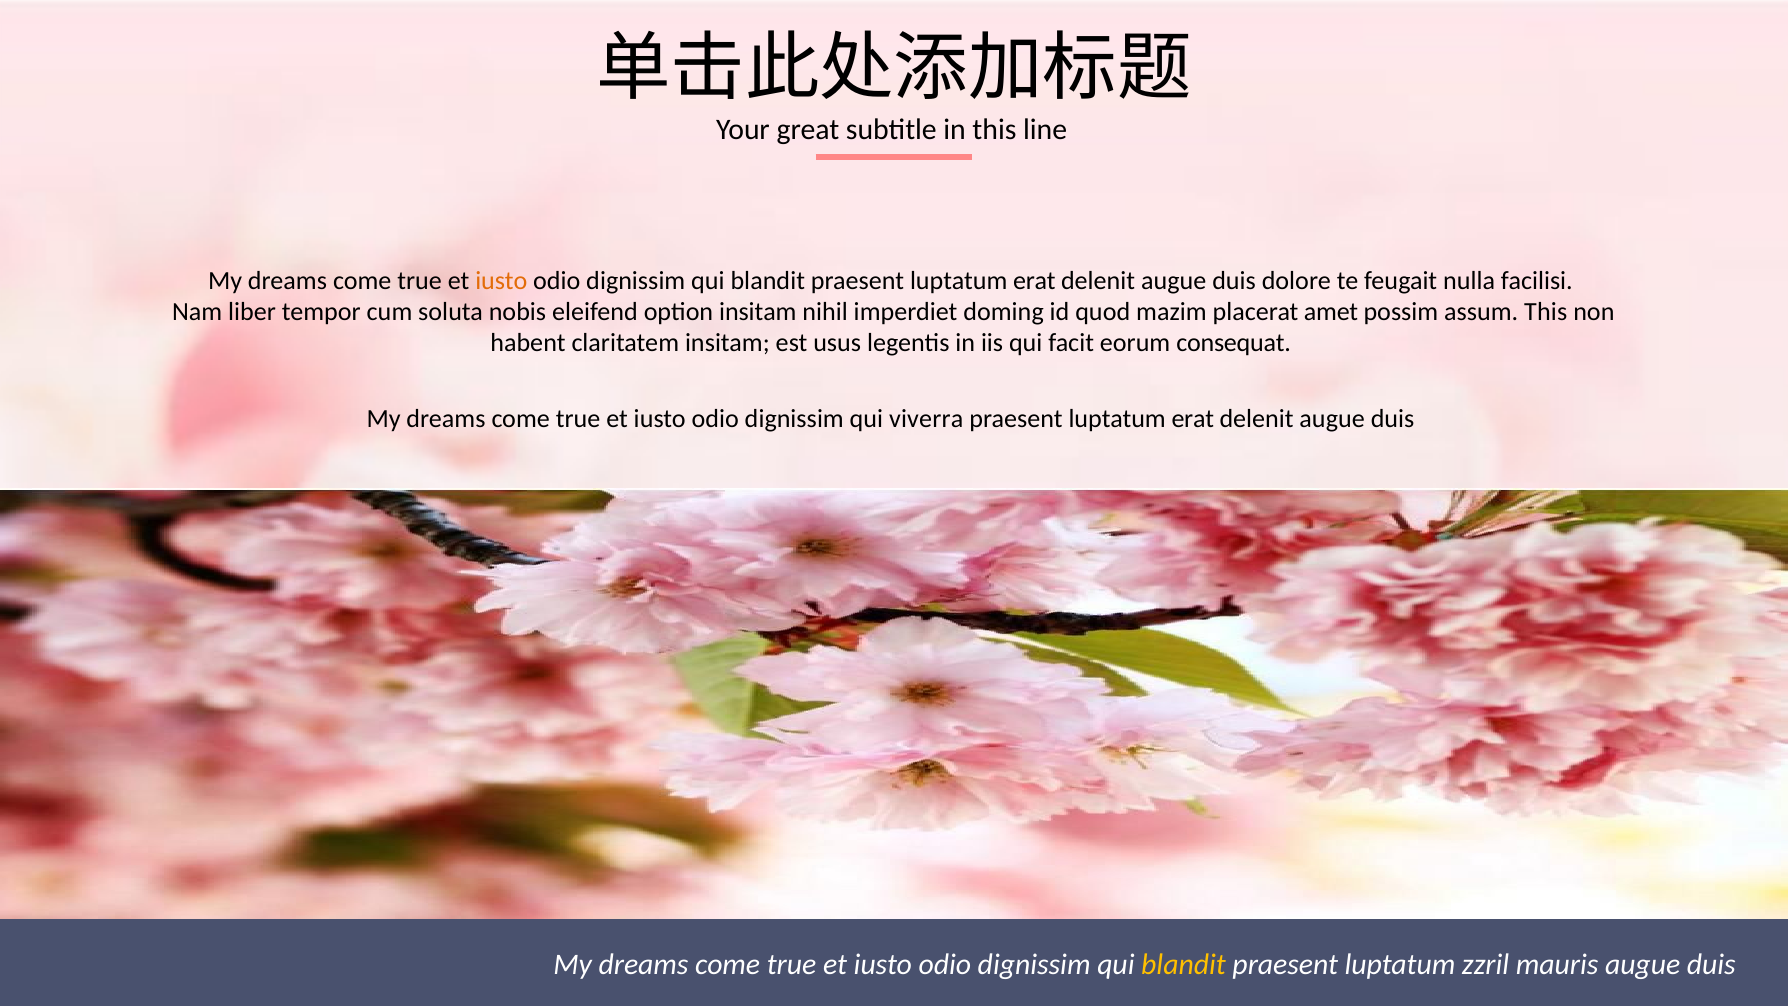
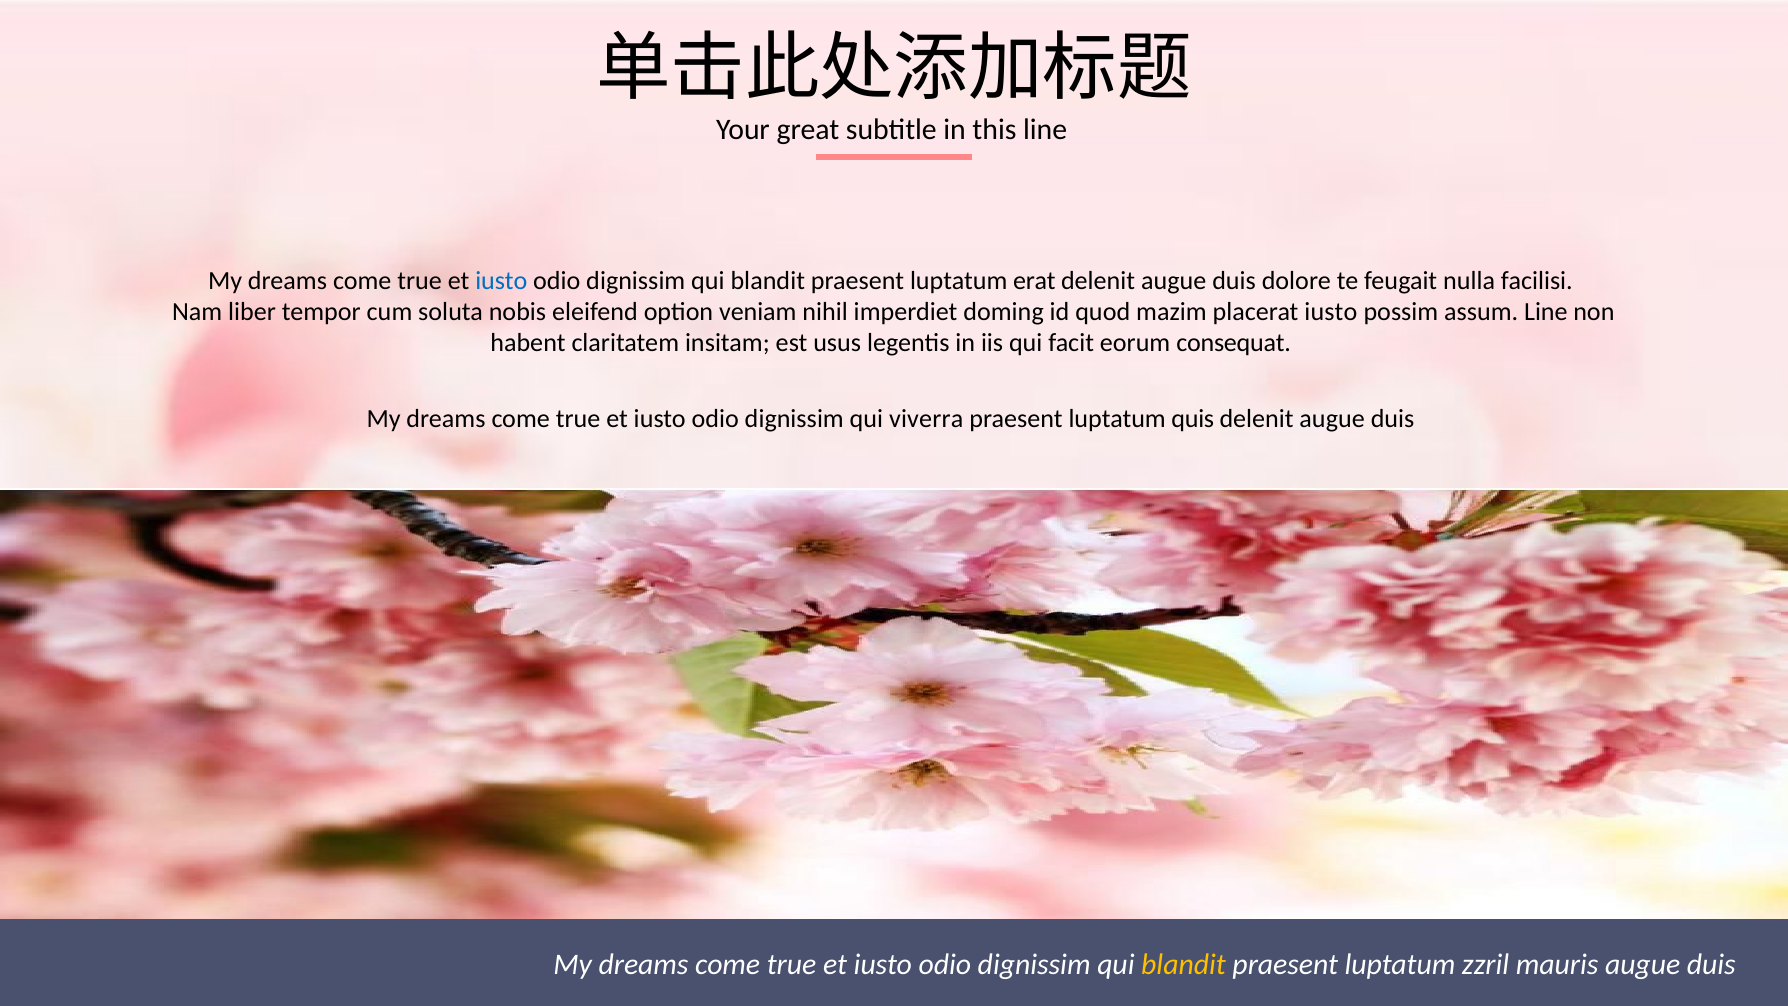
iusto at (501, 281) colour: orange -> blue
option insitam: insitam -> veniam
placerat amet: amet -> iusto
assum This: This -> Line
erat at (1193, 419): erat -> quis
